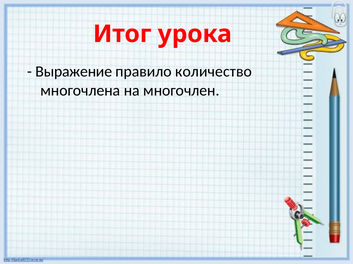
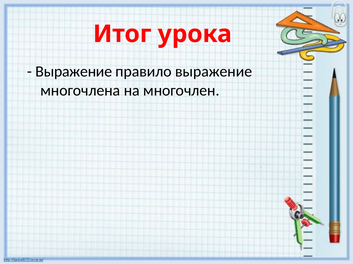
правило количество: количество -> выражение
